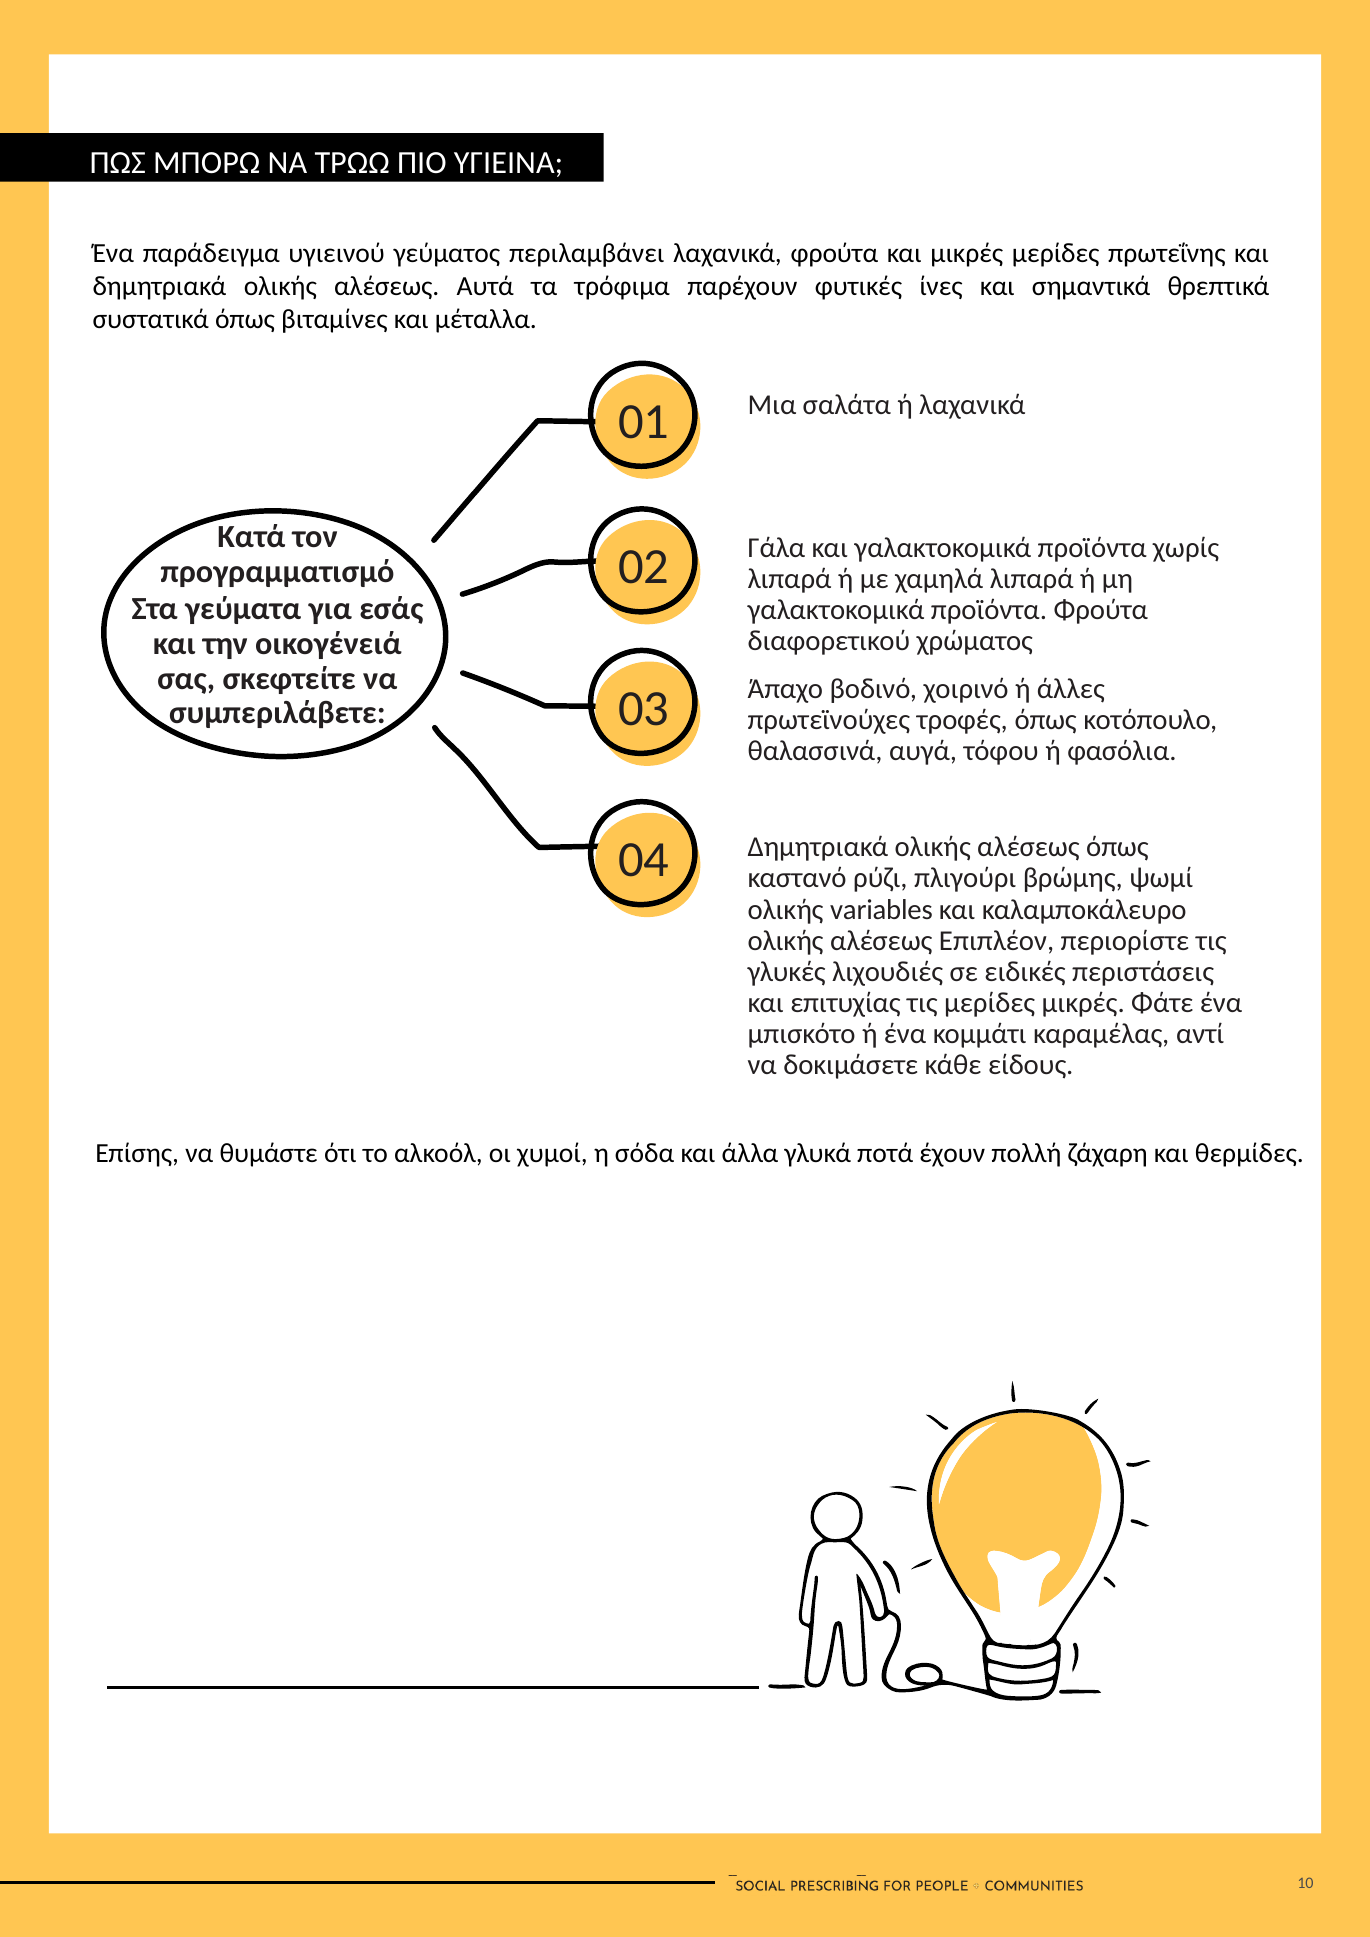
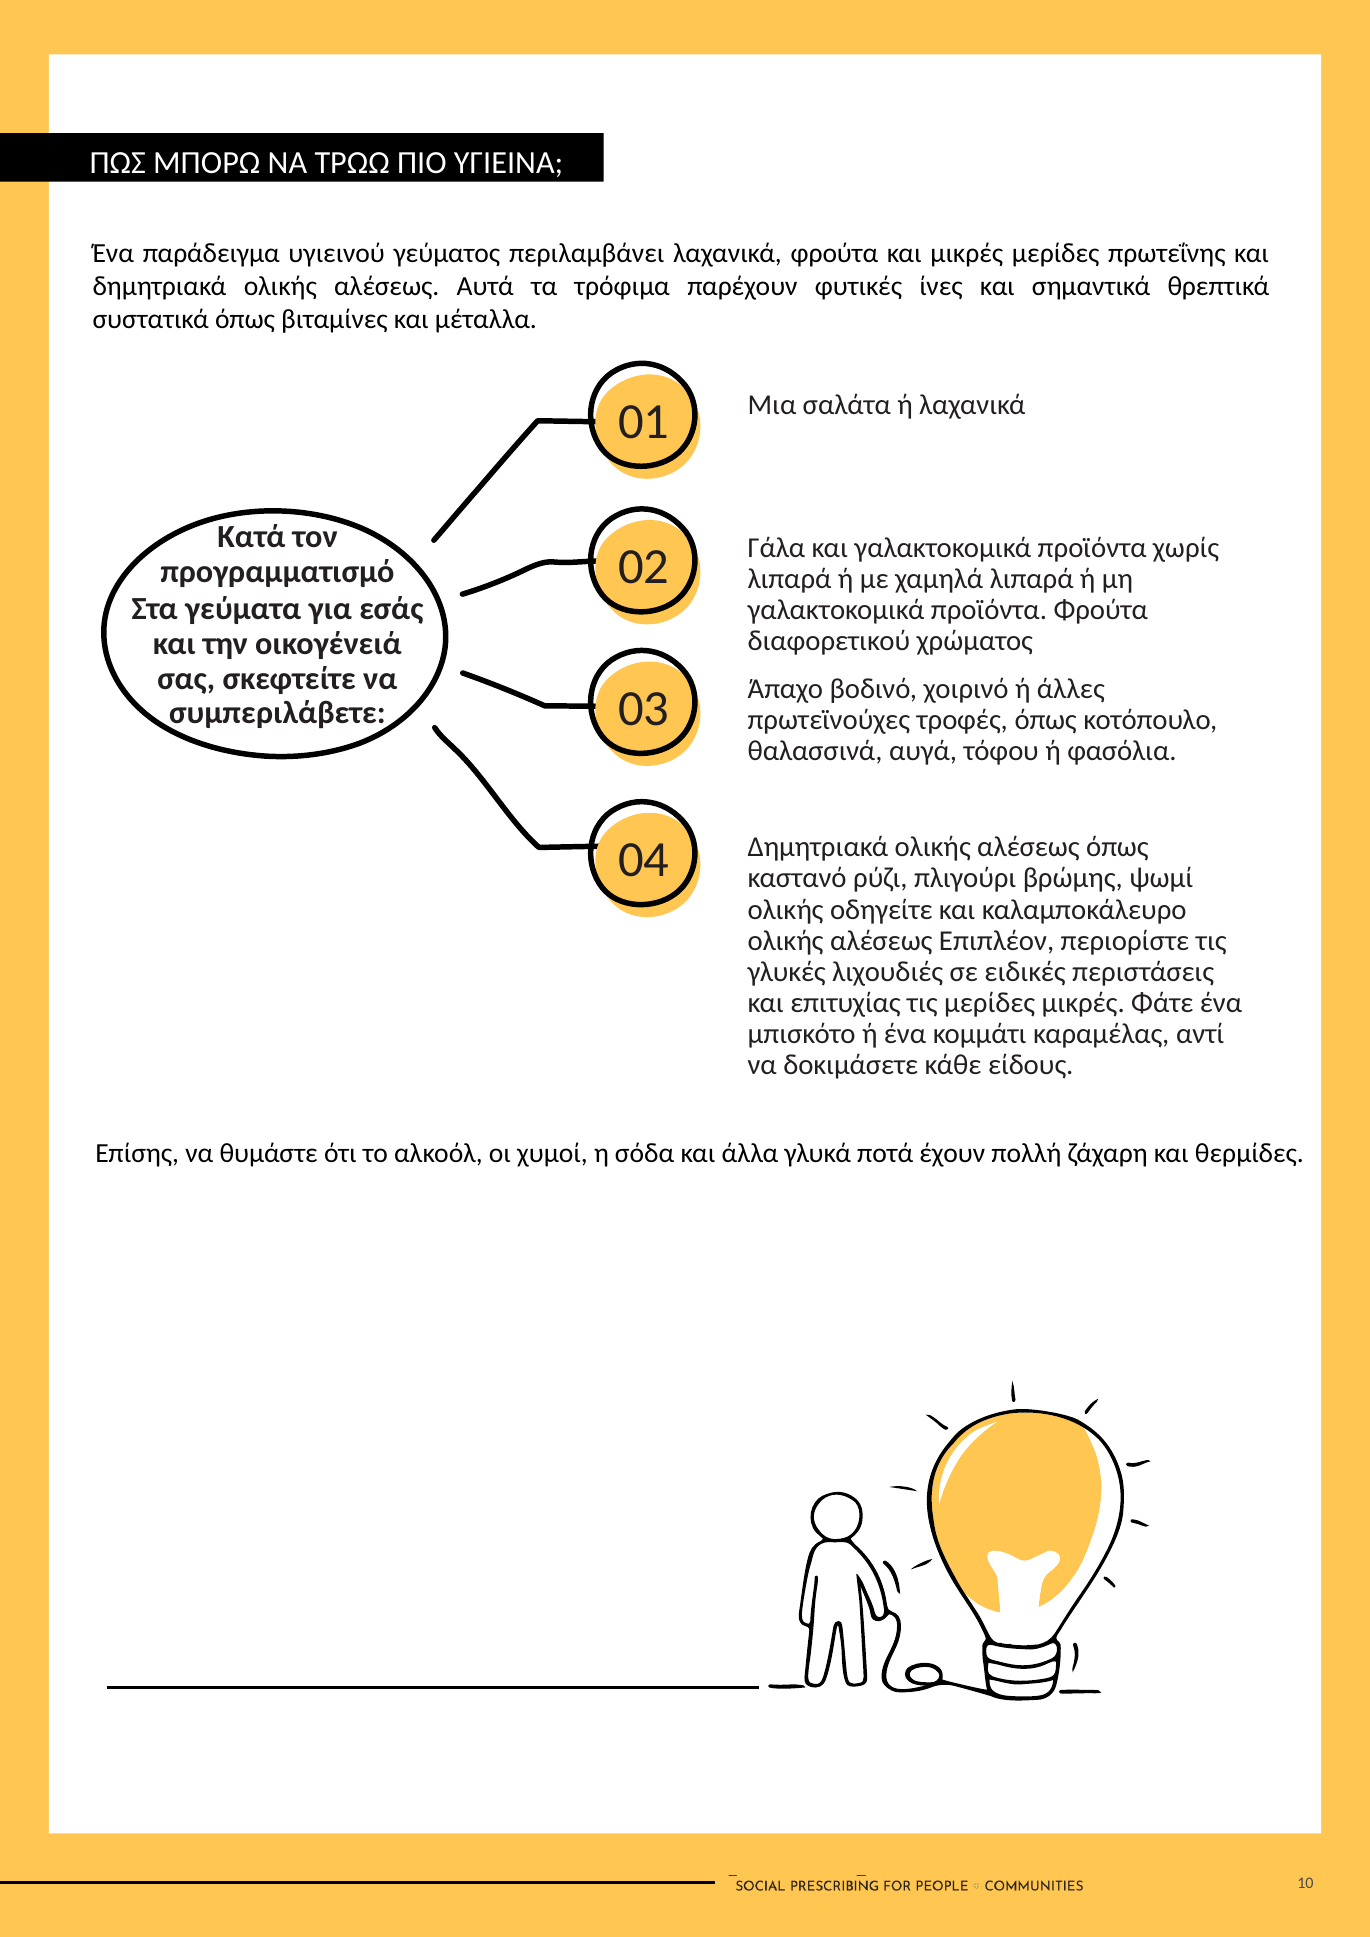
variables: variables -> οδηγείτε
